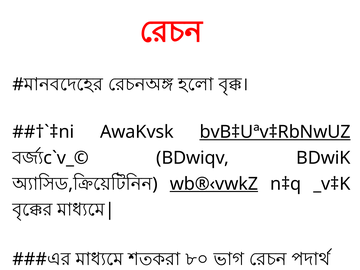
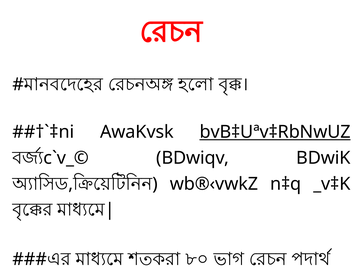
wb®‹vwkZ underline: present -> none
